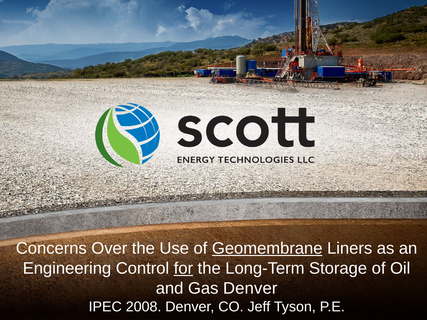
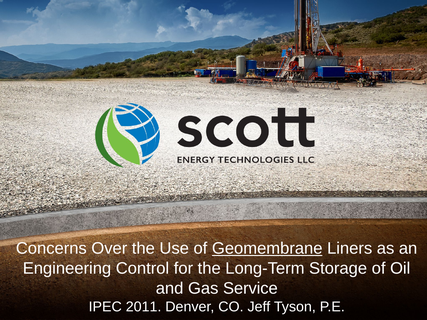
for underline: present -> none
Gas Denver: Denver -> Service
2008: 2008 -> 2011
